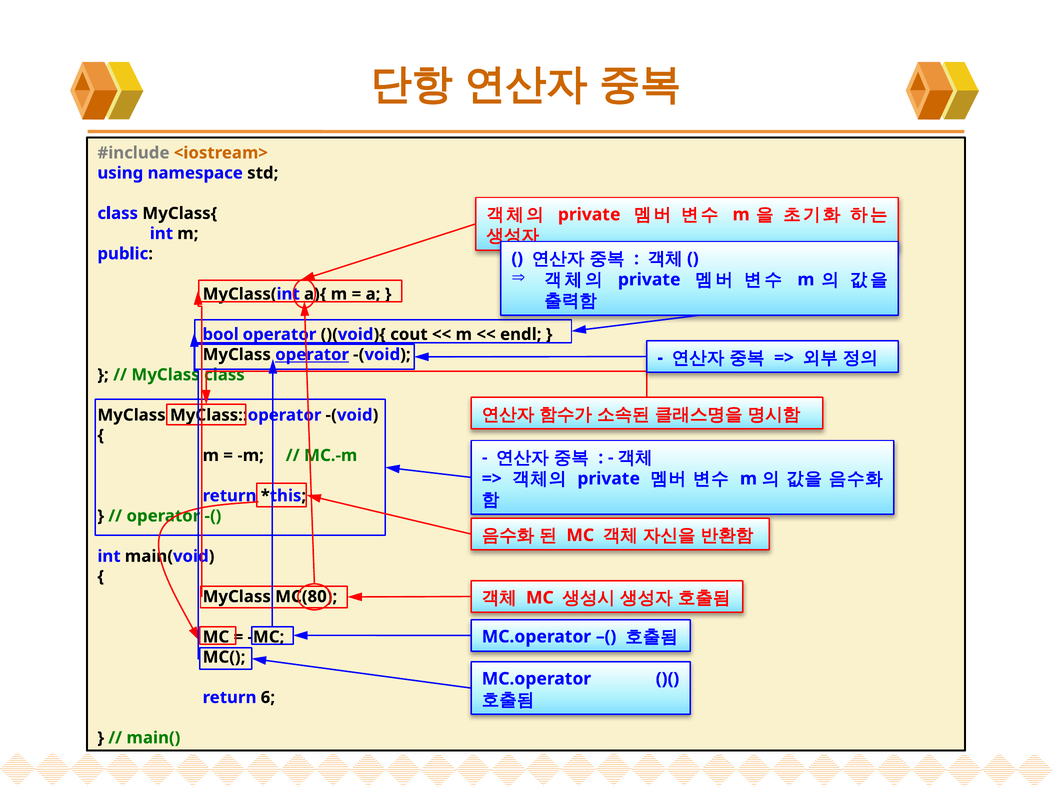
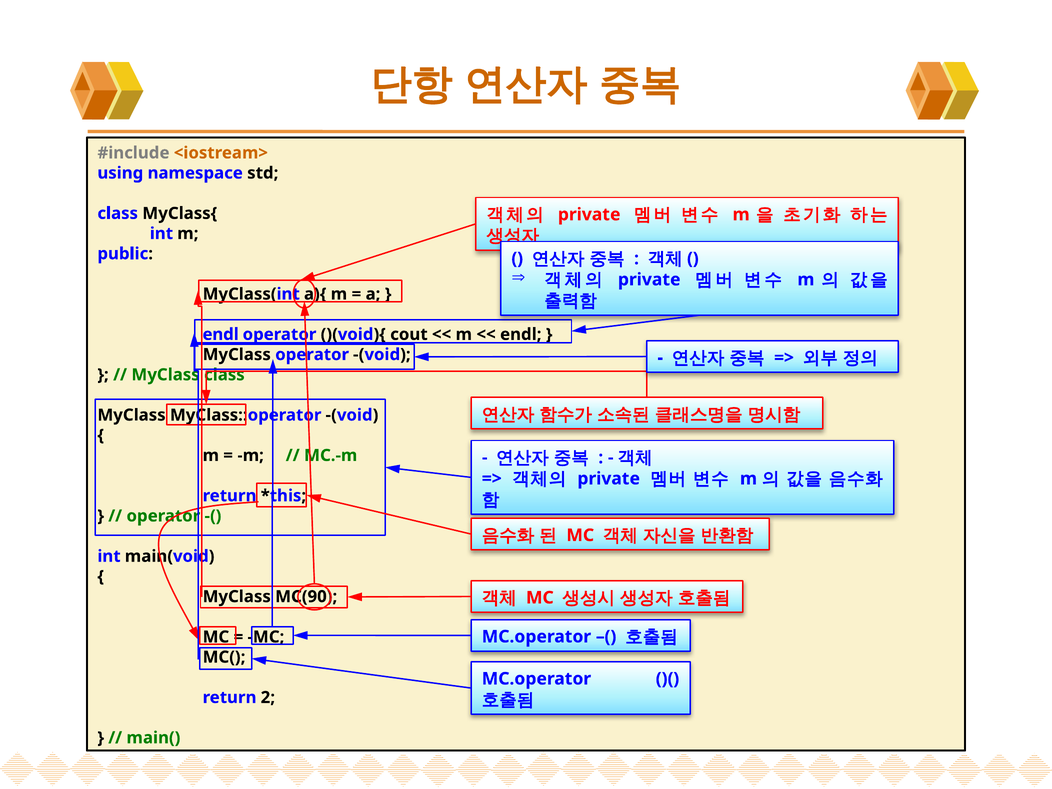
bool at (221, 334): bool -> endl
operator at (312, 355) underline: present -> none
MC(80: MC(80 -> MC(90
6: 6 -> 2
